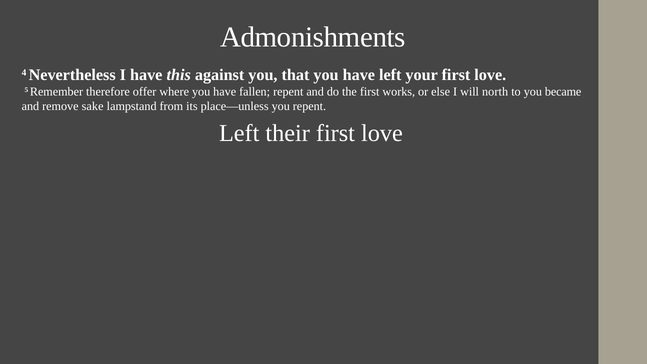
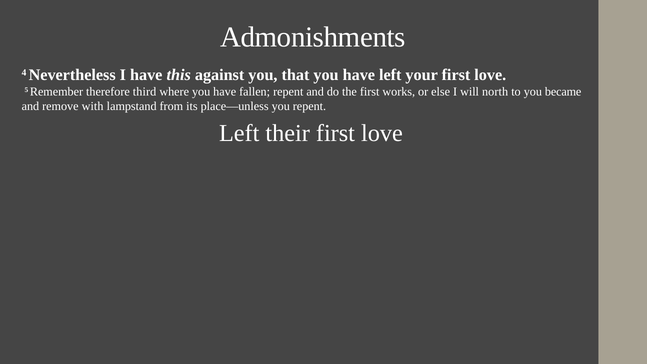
offer: offer -> third
sake: sake -> with
